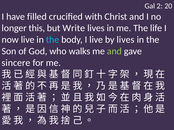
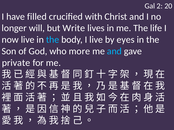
this: this -> will
by lives: lives -> eyes
walks: walks -> more
and at (114, 51) colour: light green -> light blue
sincere: sincere -> private
